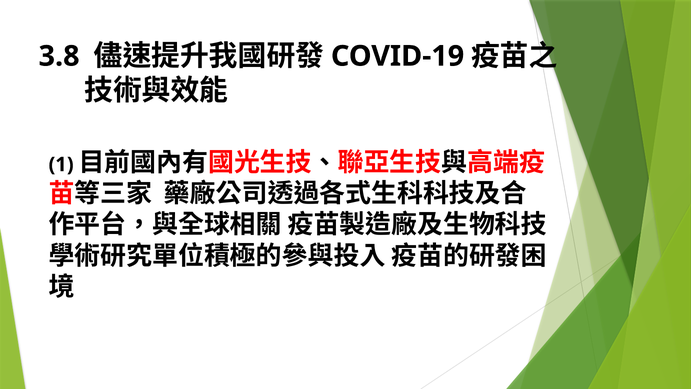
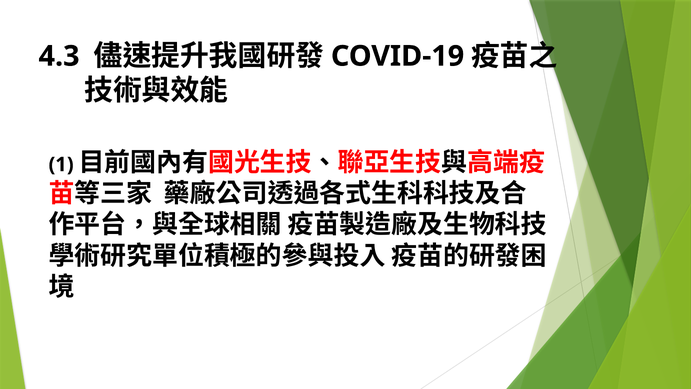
3.8: 3.8 -> 4.3
